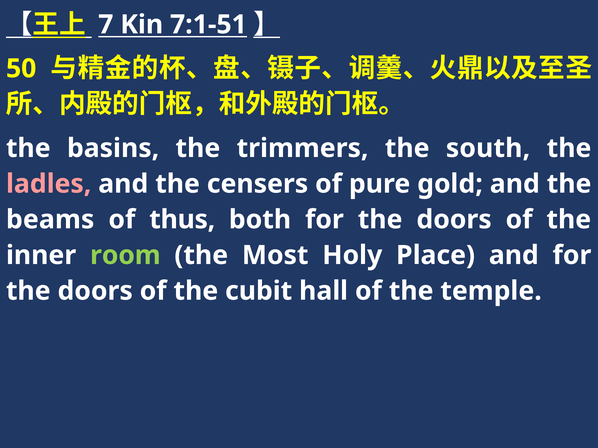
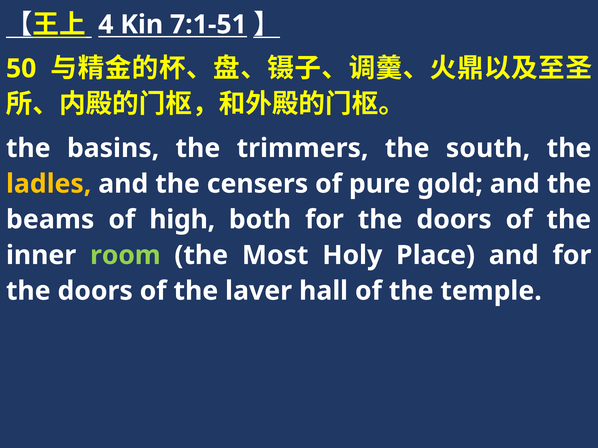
7: 7 -> 4
ladles colour: pink -> yellow
thus: thus -> high
cubit: cubit -> laver
